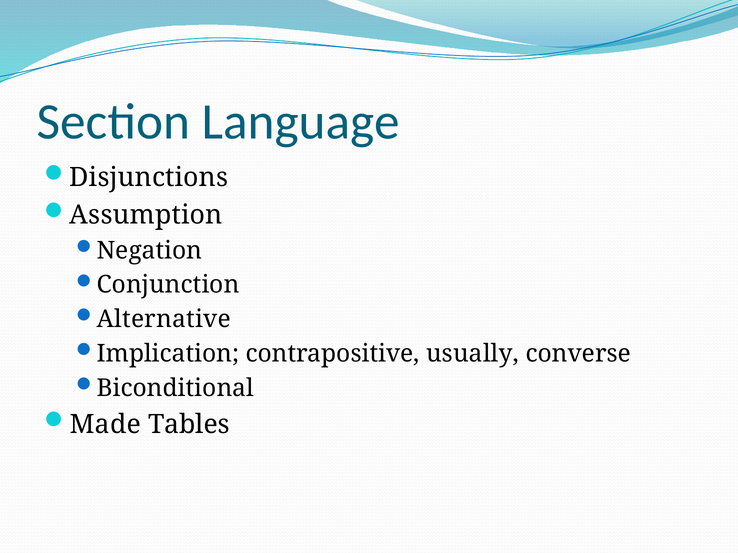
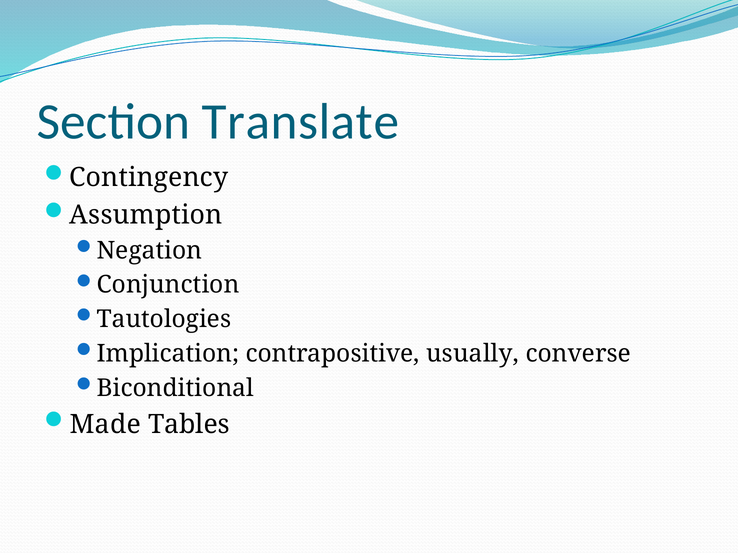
Language: Language -> Translate
Disjunctions: Disjunctions -> Contingency
Alternative: Alternative -> Tautologies
